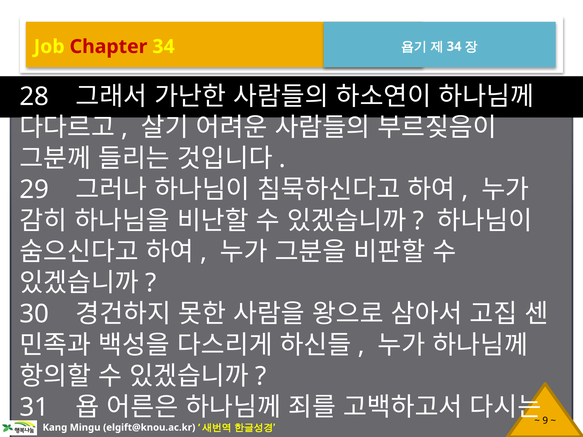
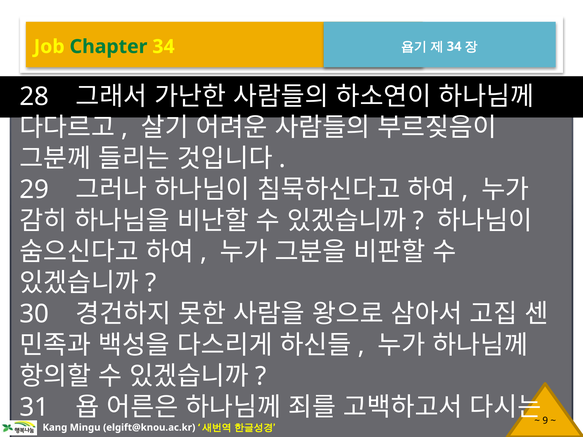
Chapter colour: red -> green
